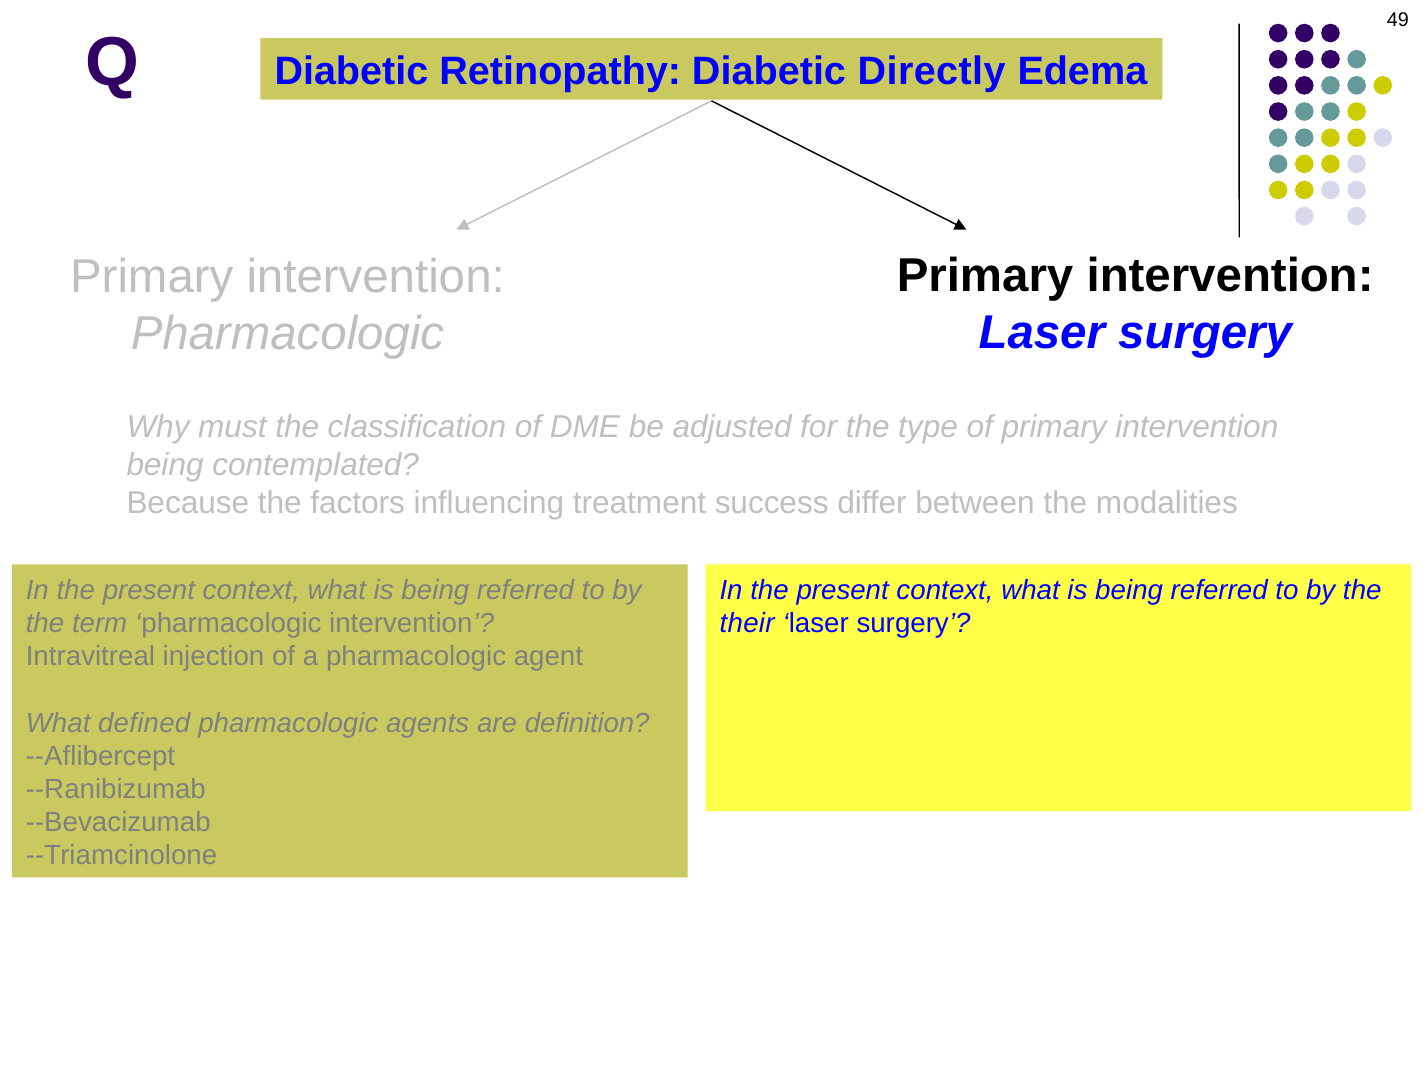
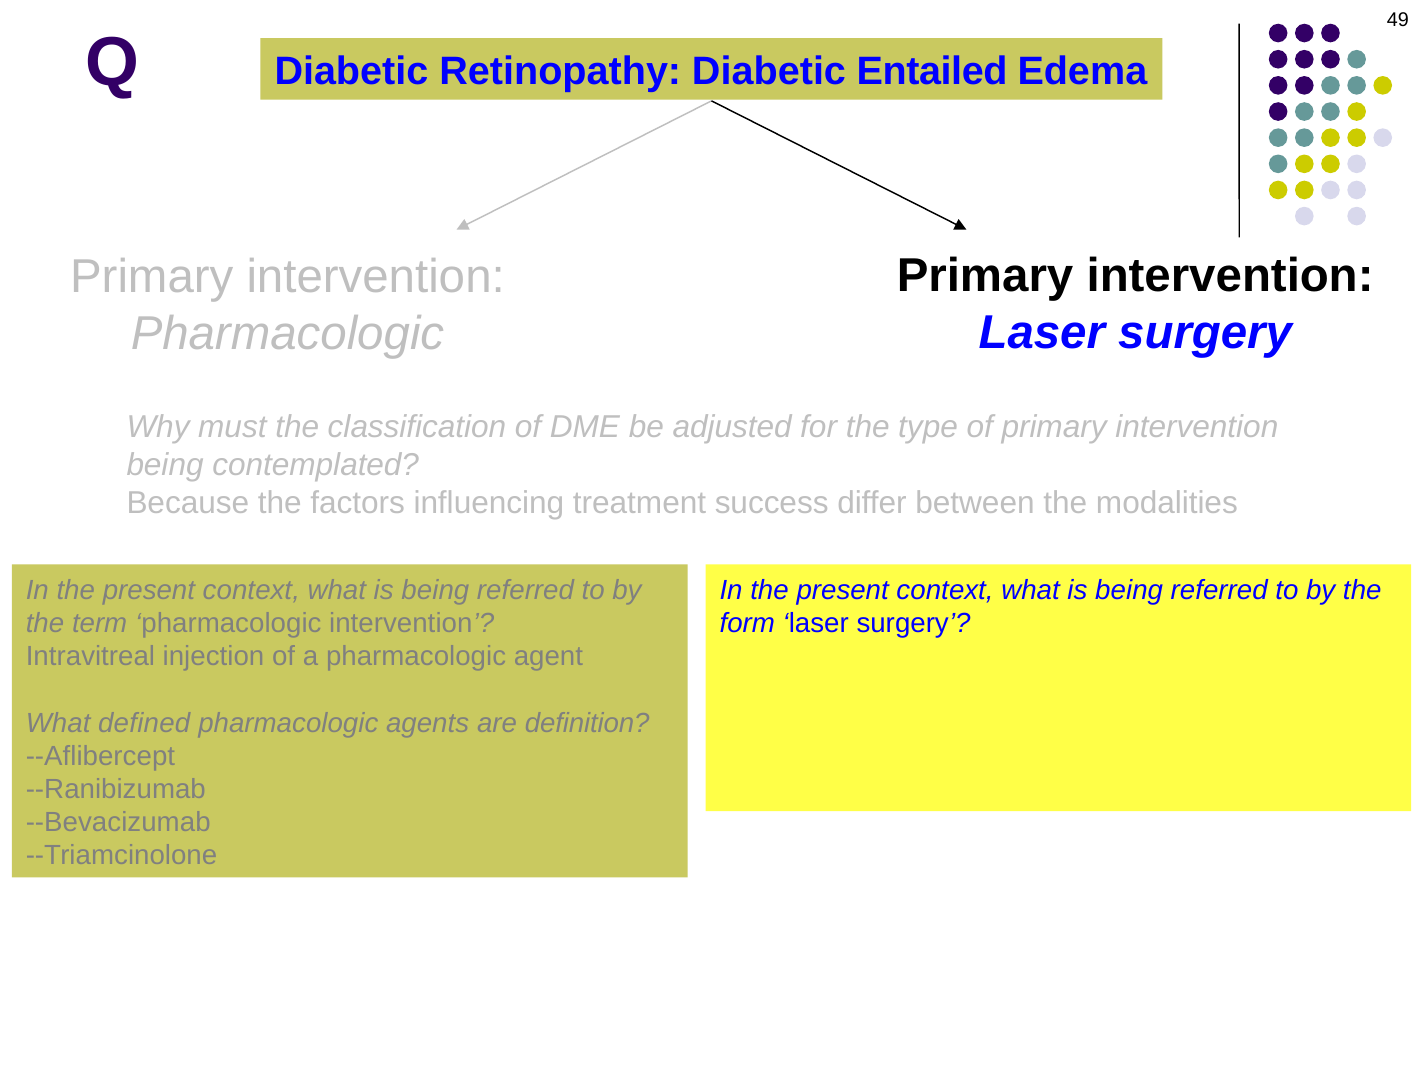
Directly: Directly -> Entailed
their: their -> form
